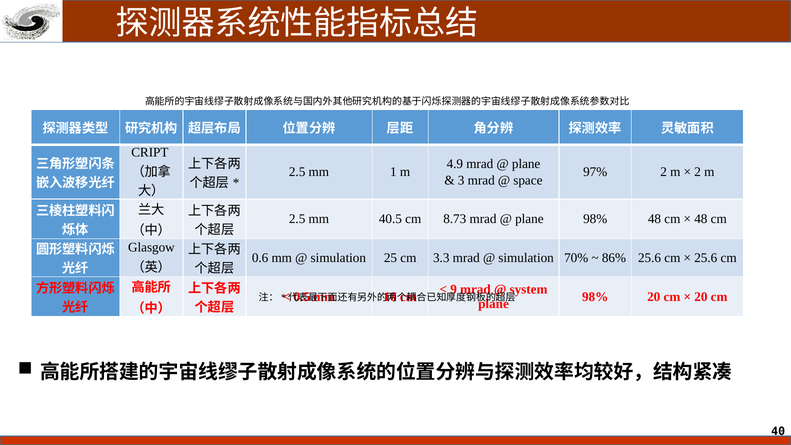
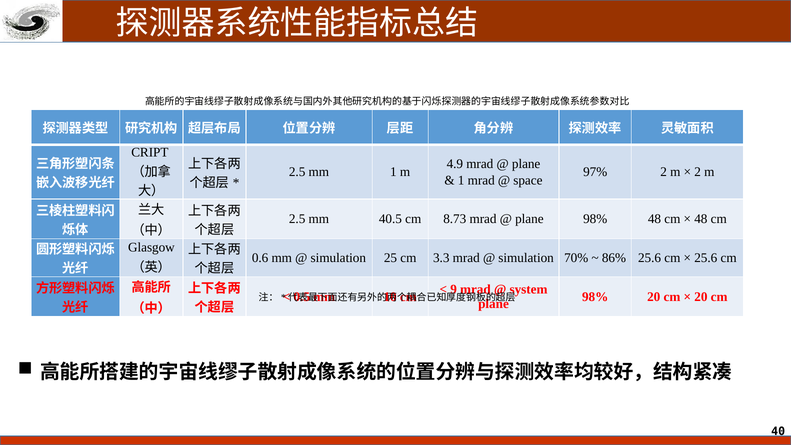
3 at (461, 180): 3 -> 1
